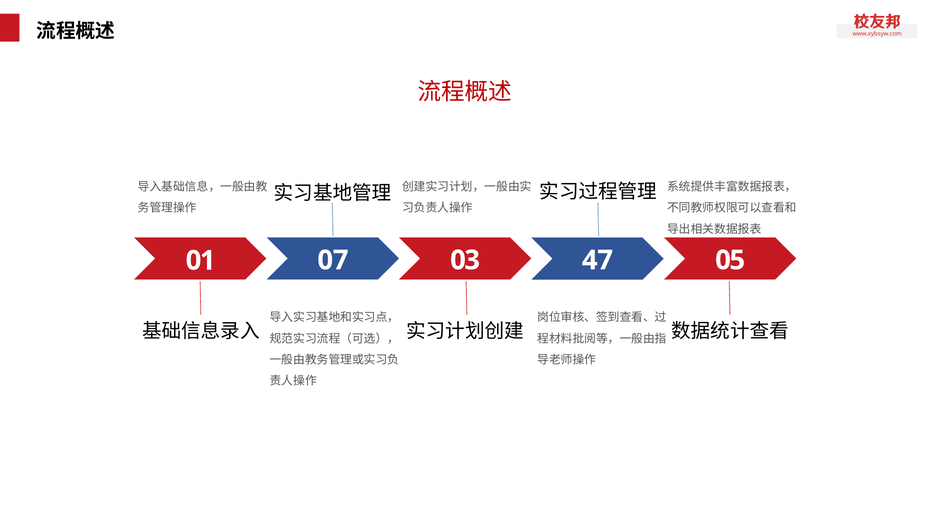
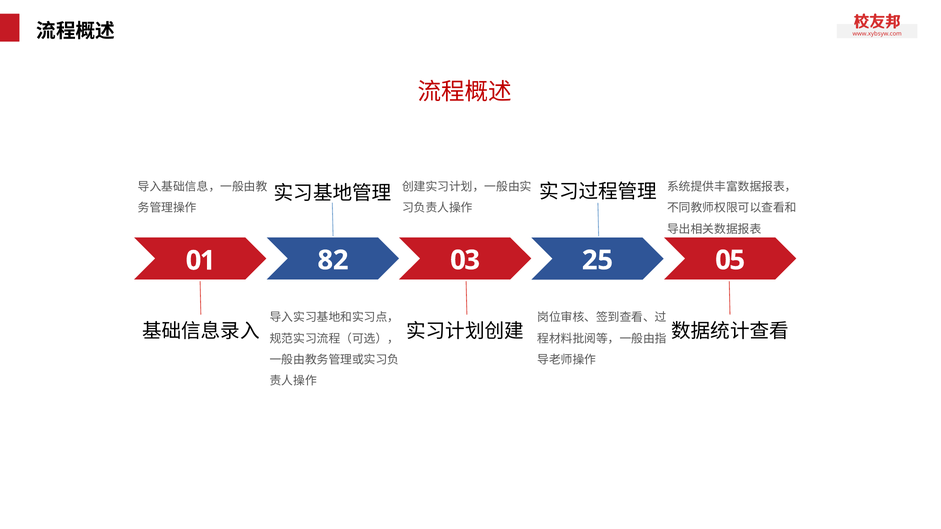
07: 07 -> 82
47: 47 -> 25
